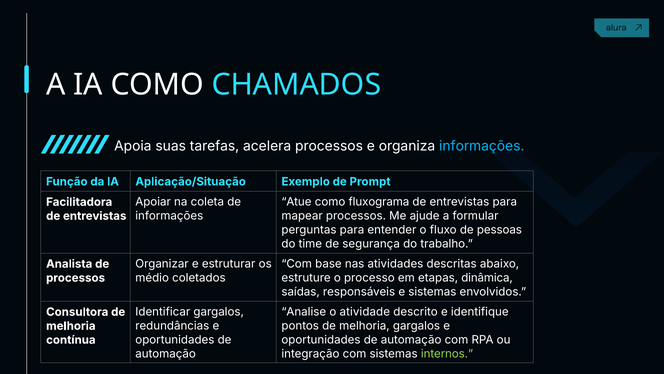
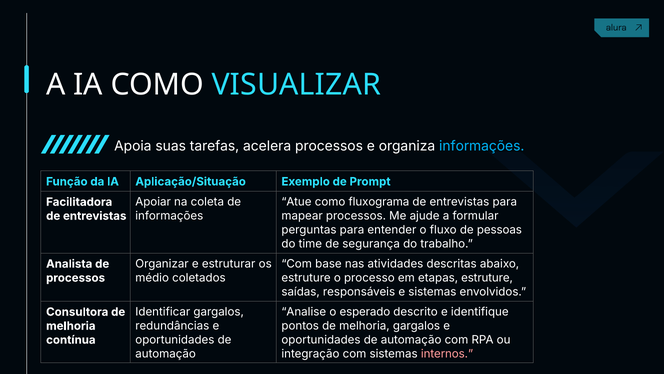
CHAMADOS: CHAMADOS -> VISUALIZAR
etapas dinâmica: dinâmica -> estruture
atividade: atividade -> esperado
internos colour: light green -> pink
